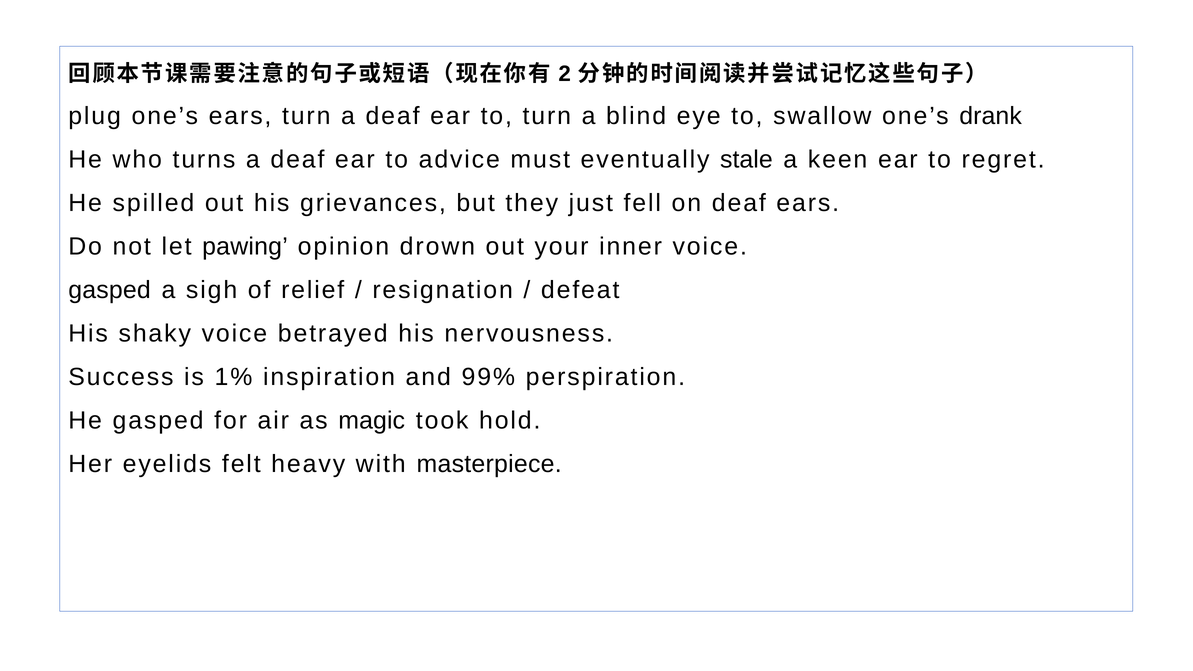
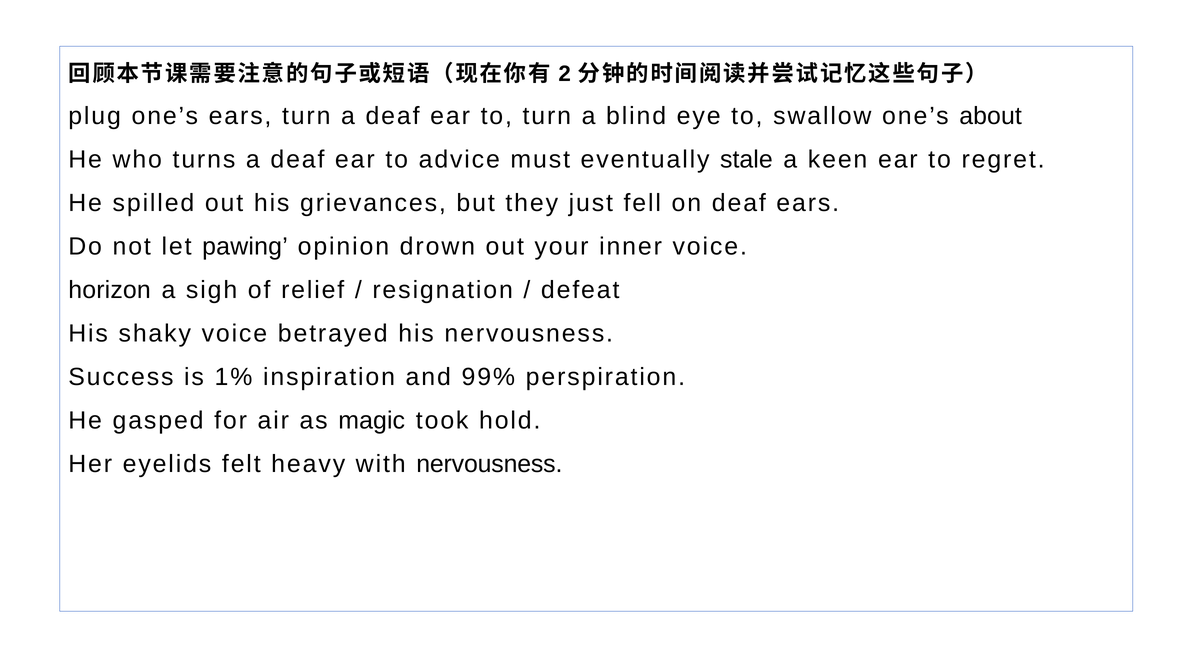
drank: drank -> about
gasped at (110, 290): gasped -> horizon
with masterpiece: masterpiece -> nervousness
